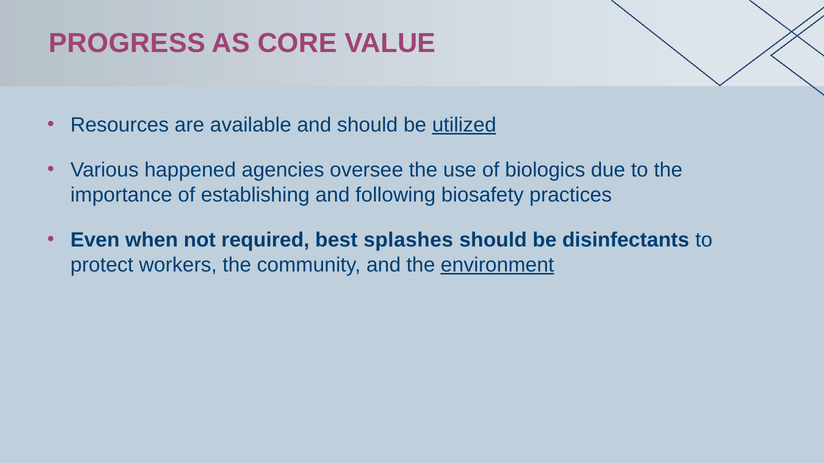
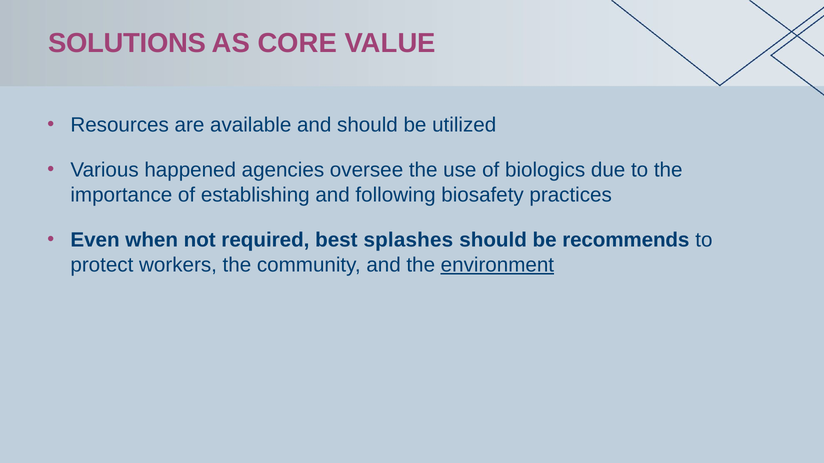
PROGRESS: PROGRESS -> SOLUTIONS
utilized underline: present -> none
disinfectants: disinfectants -> recommends
